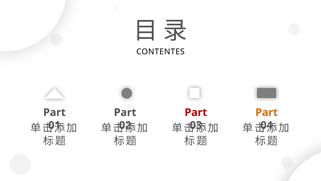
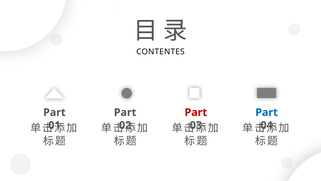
Part at (267, 112) colour: orange -> blue
